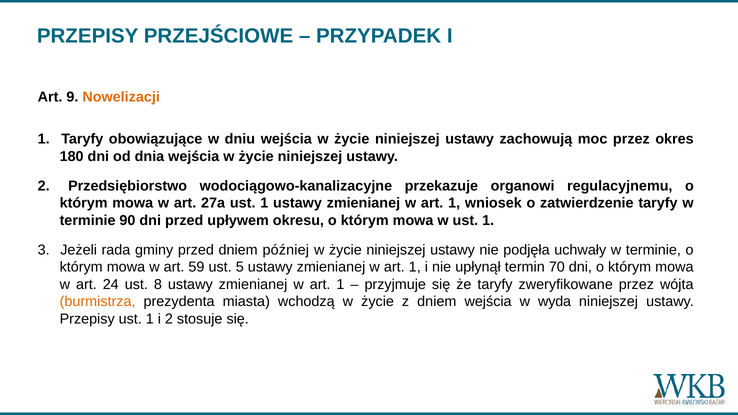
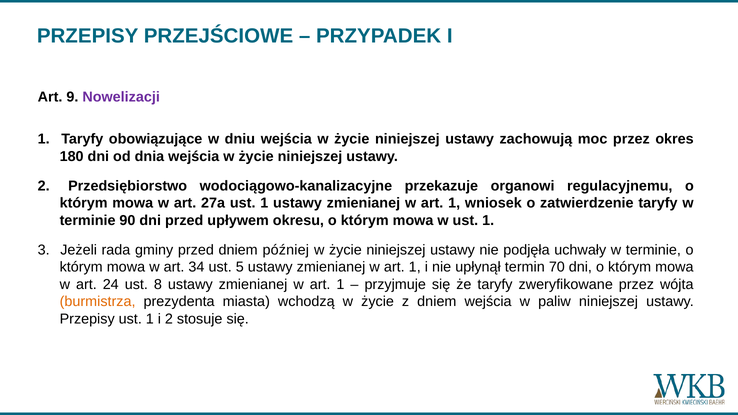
Nowelizacji colour: orange -> purple
59: 59 -> 34
wyda: wyda -> paliw
